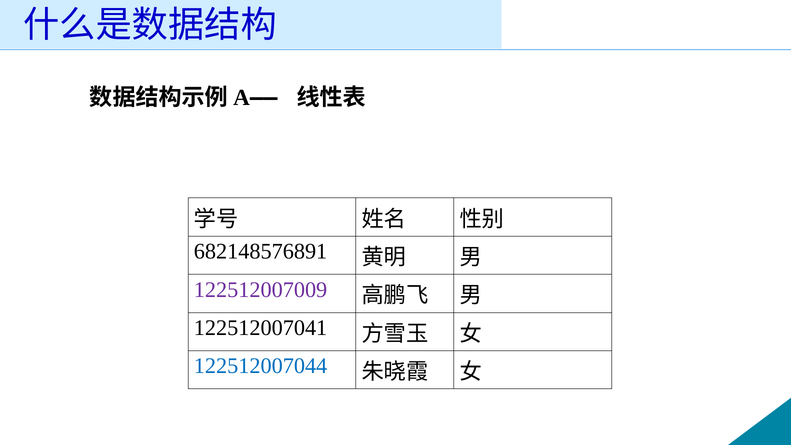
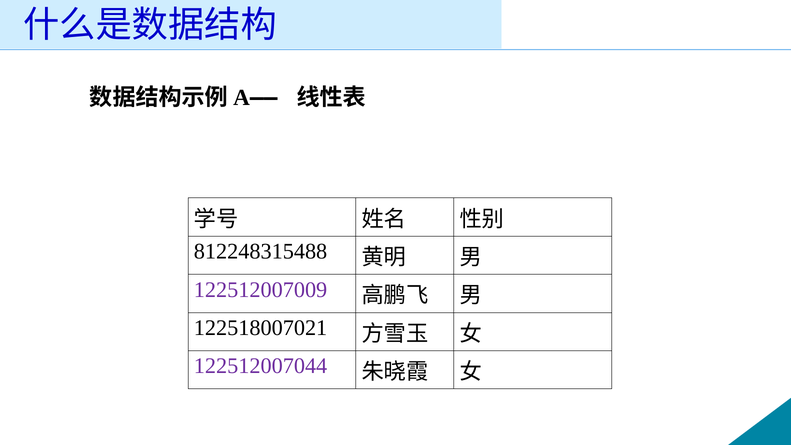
682148576891: 682148576891 -> 812248315488
122512007041: 122512007041 -> 122518007021
122512007044 colour: blue -> purple
